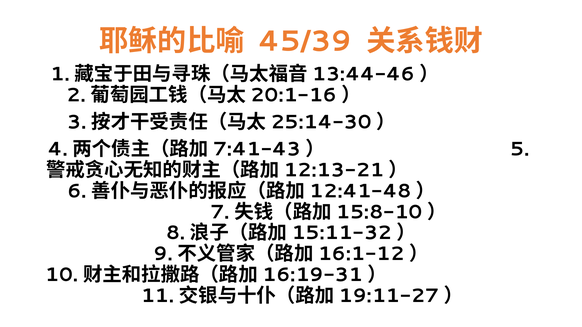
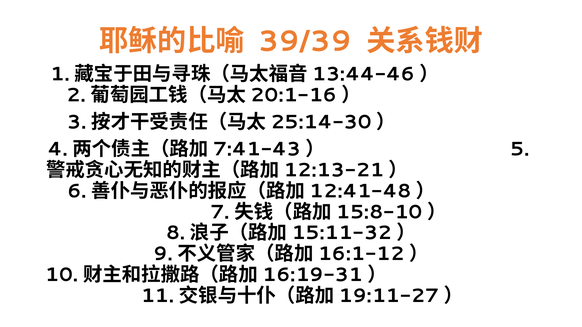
45/39: 45/39 -> 39/39
